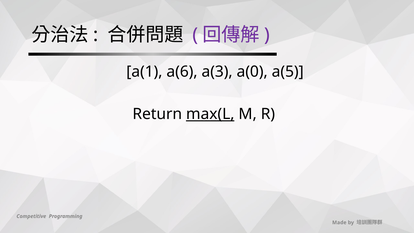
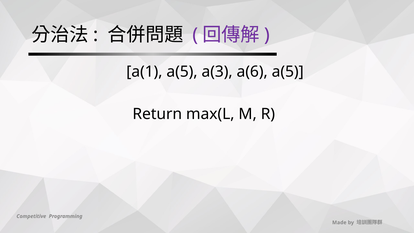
a(1 a(6: a(6 -> a(5
a(0: a(0 -> a(6
max(L underline: present -> none
